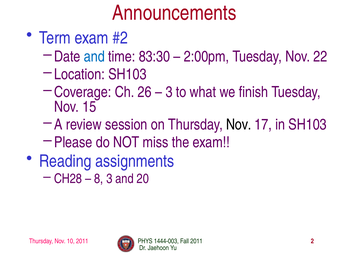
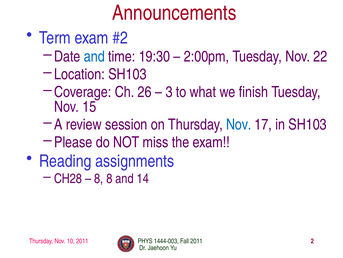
83:30: 83:30 -> 19:30
Nov at (239, 124) colour: black -> blue
8 3: 3 -> 8
20: 20 -> 14
